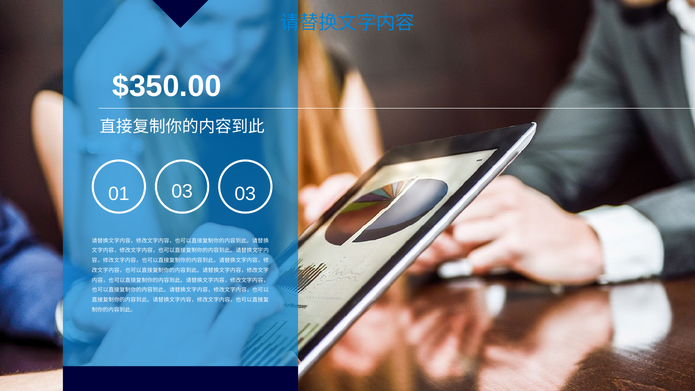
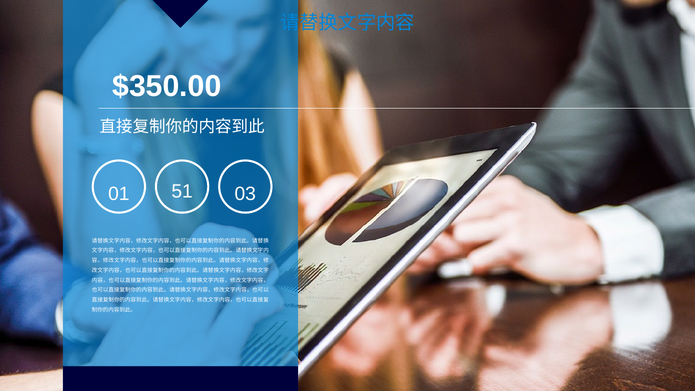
01 03: 03 -> 51
